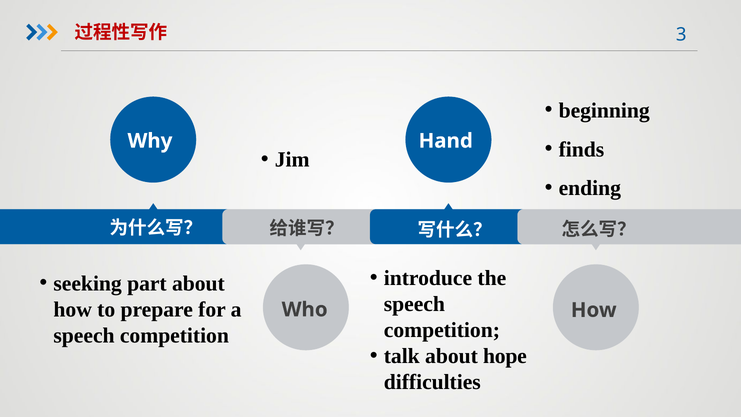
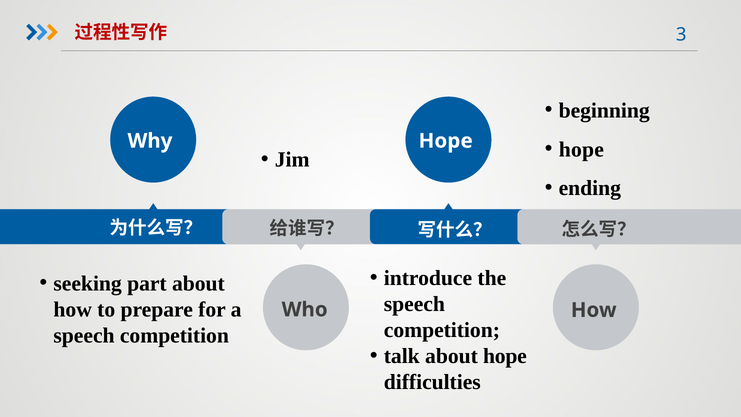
Why Hand: Hand -> Hope
finds at (581, 149): finds -> hope
